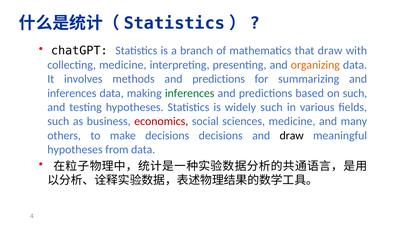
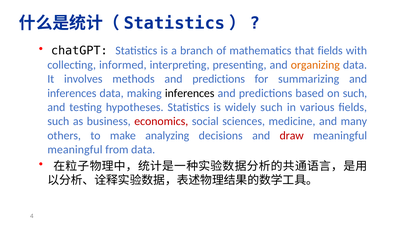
that draw: draw -> fields
collecting medicine: medicine -> informed
inferences at (190, 93) colour: green -> black
make decisions: decisions -> analyzing
draw at (292, 136) colour: black -> red
hypotheses at (75, 150): hypotheses -> meaningful
